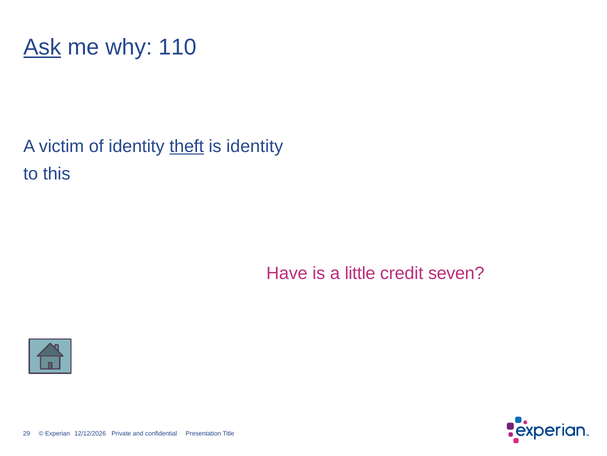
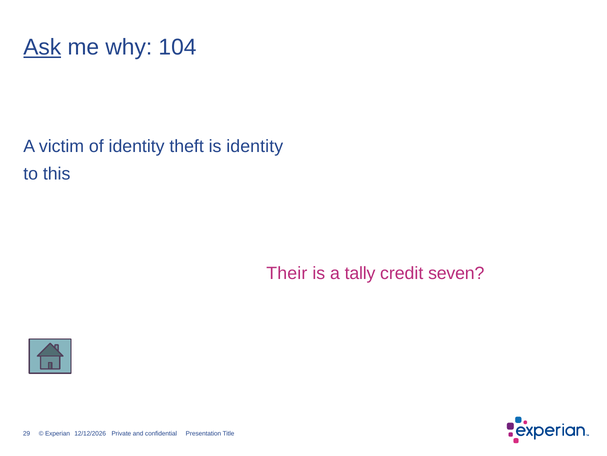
110: 110 -> 104
theft underline: present -> none
Have: Have -> Their
little: little -> tally
